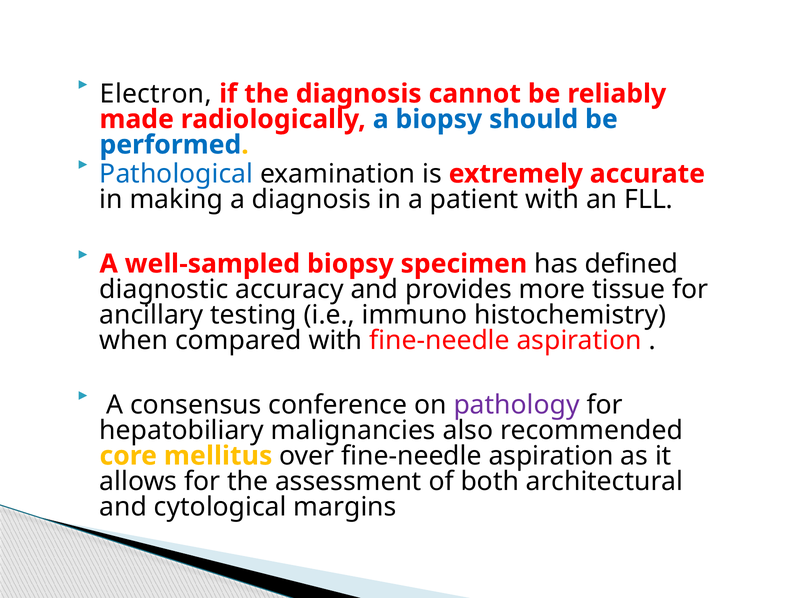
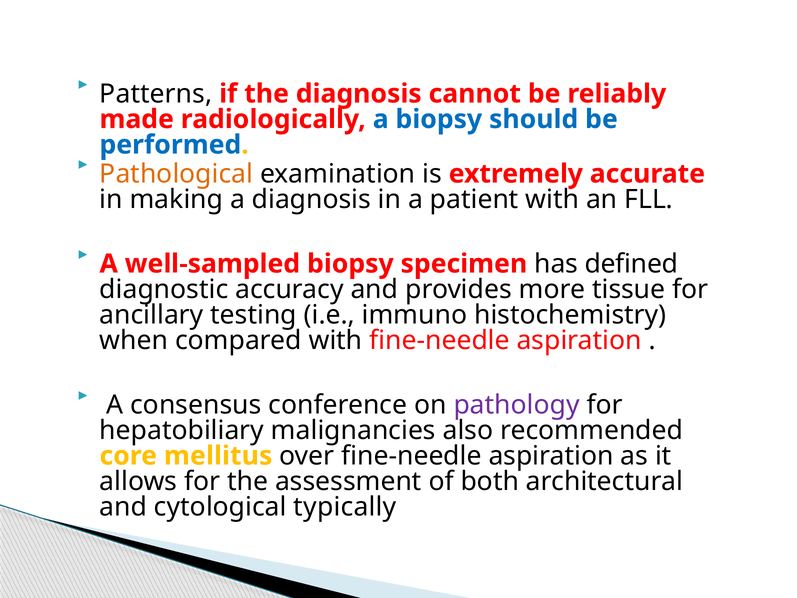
Electron: Electron -> Patterns
Pathological colour: blue -> orange
margins: margins -> typically
